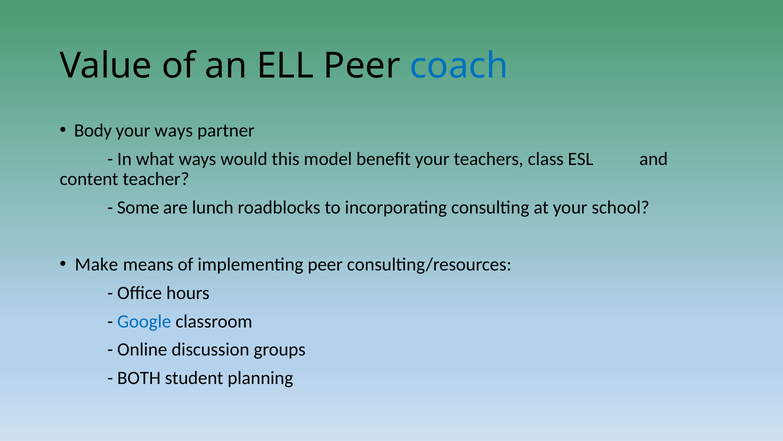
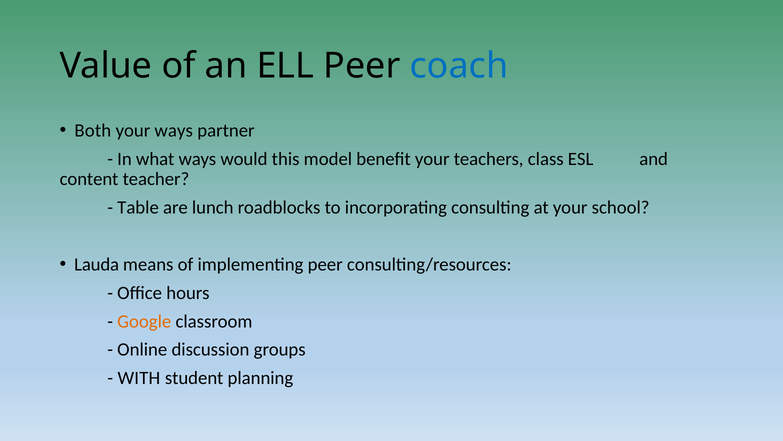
Body: Body -> Both
Some: Some -> Table
Make: Make -> Lauda
Google colour: blue -> orange
BOTH: BOTH -> WITH
